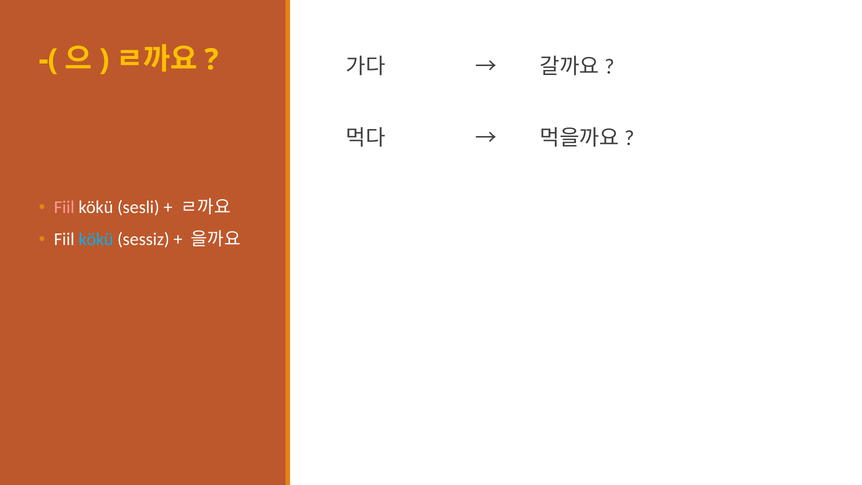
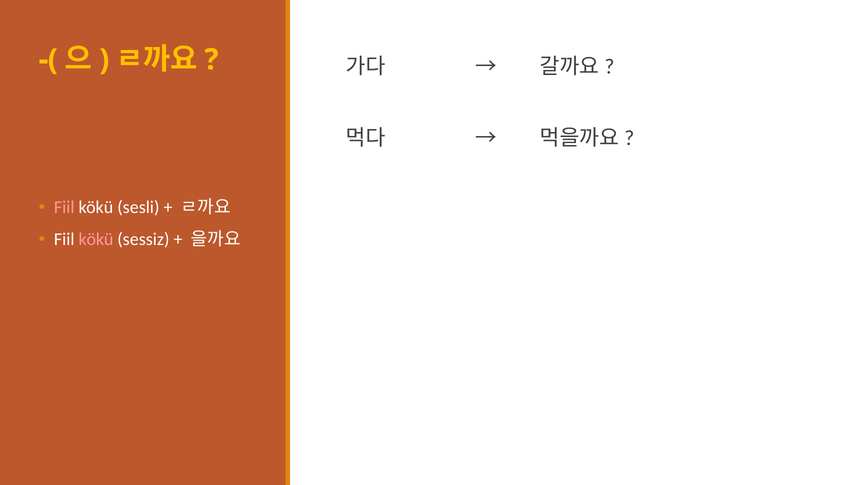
kökü at (96, 239) colour: light blue -> pink
